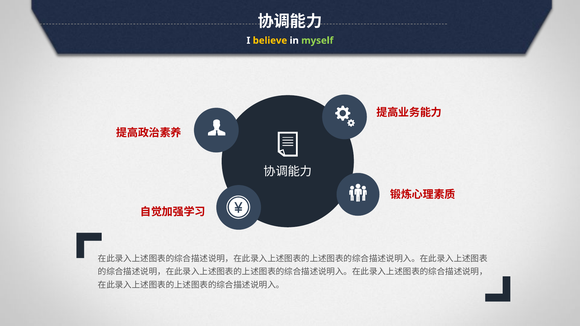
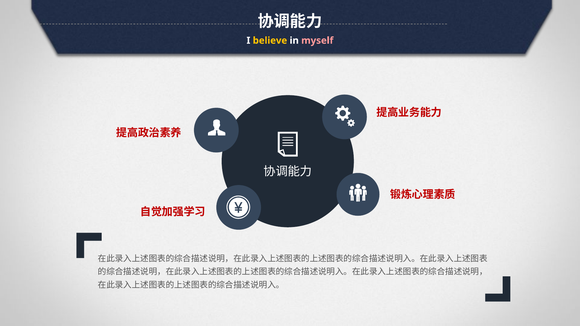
myself colour: light green -> pink
